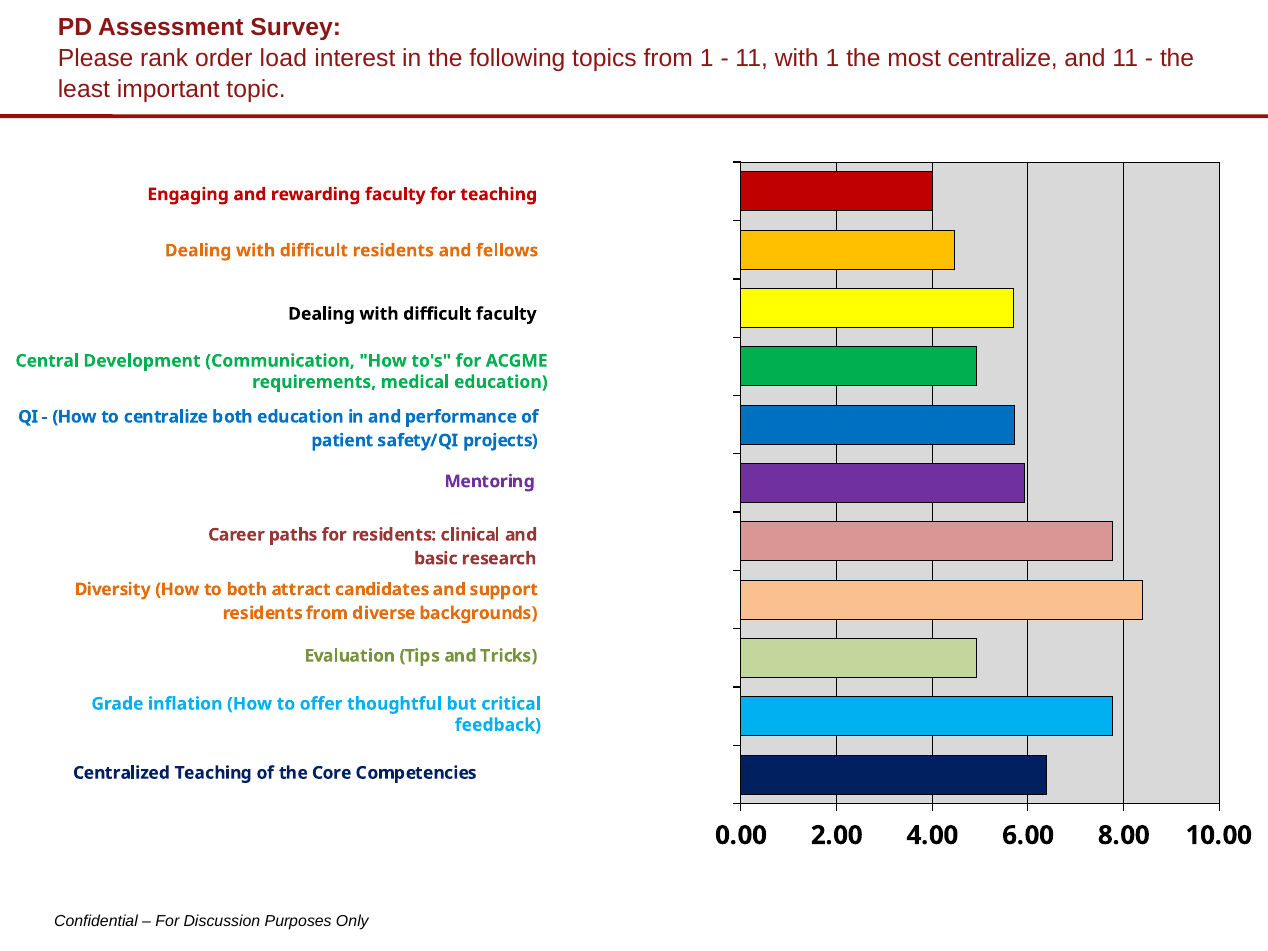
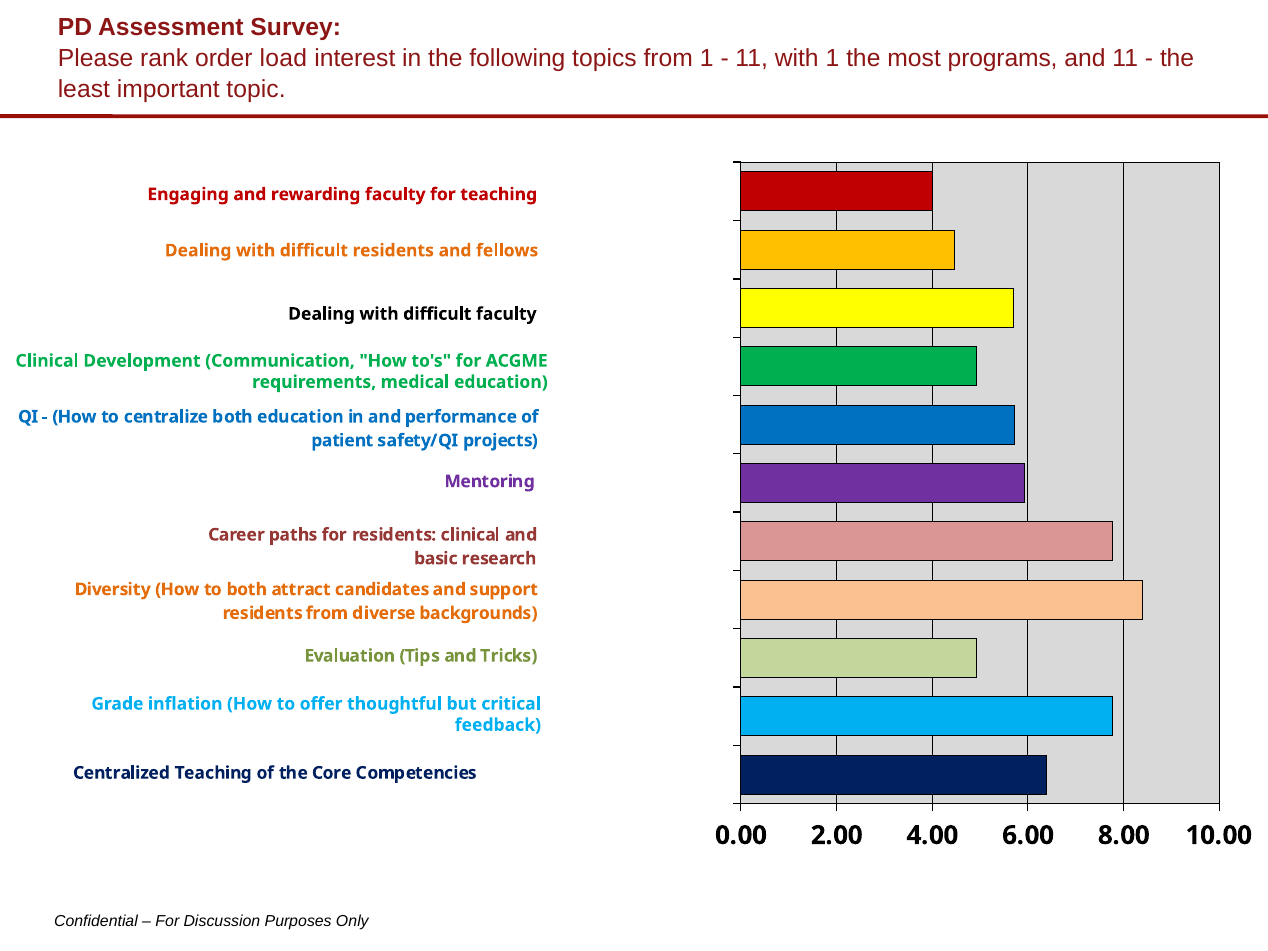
most centralize: centralize -> programs
Central at (47, 361): Central -> Clinical
